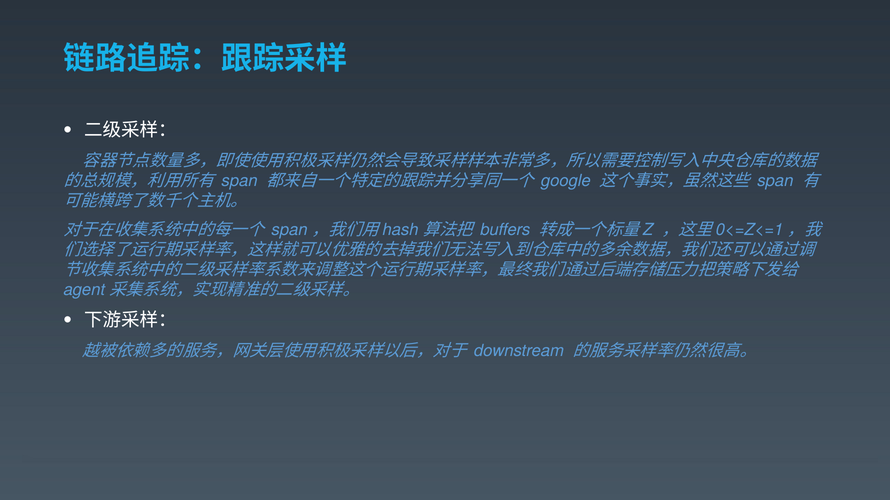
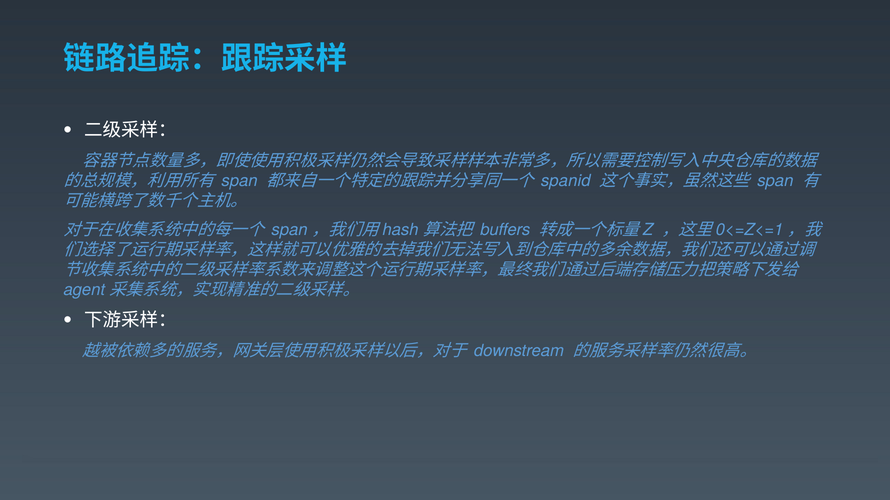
google: google -> spanid
